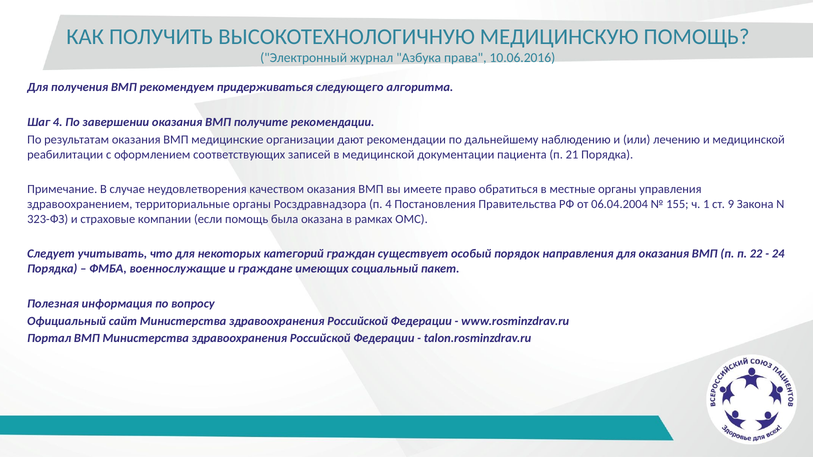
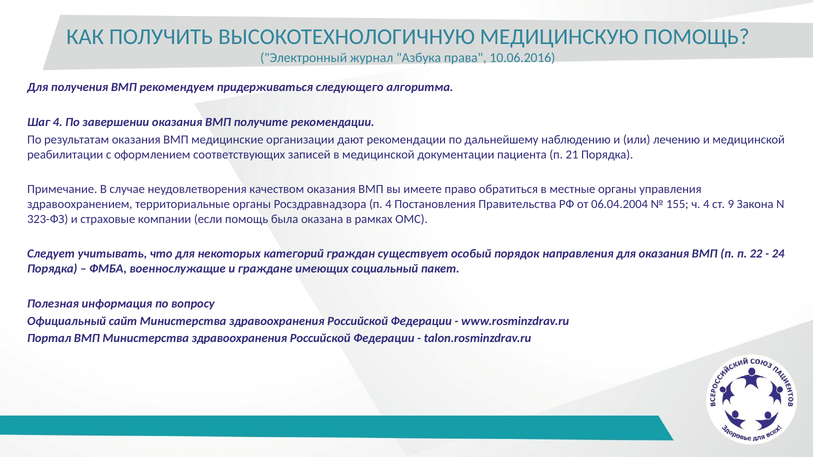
ч 1: 1 -> 4
